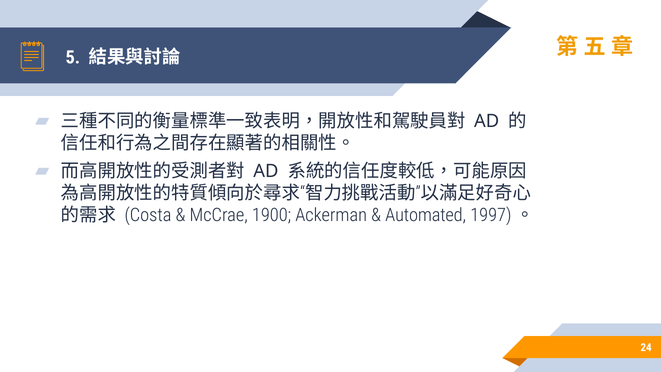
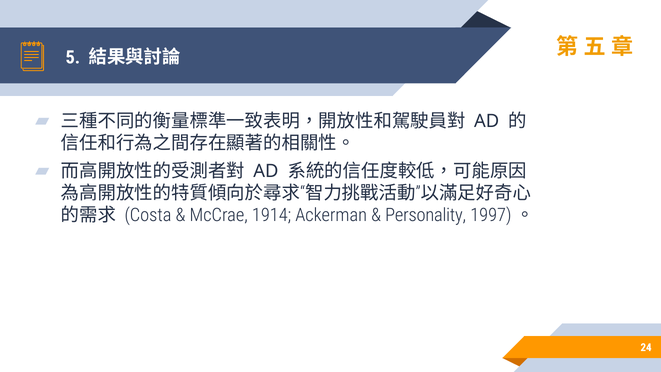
1900: 1900 -> 1914
Automated: Automated -> Personality
